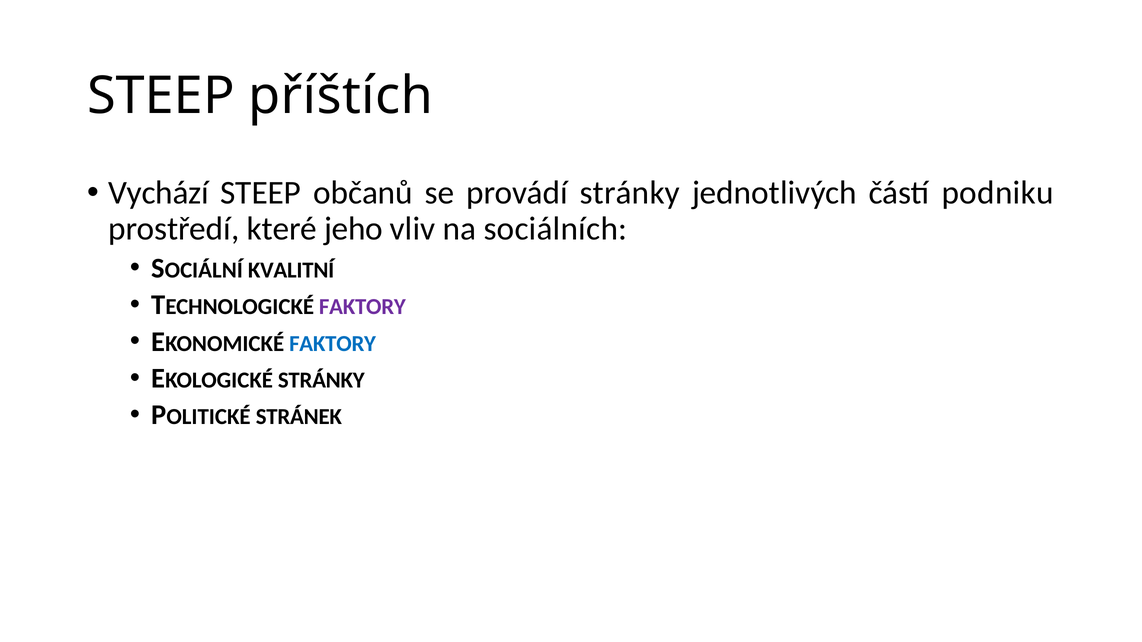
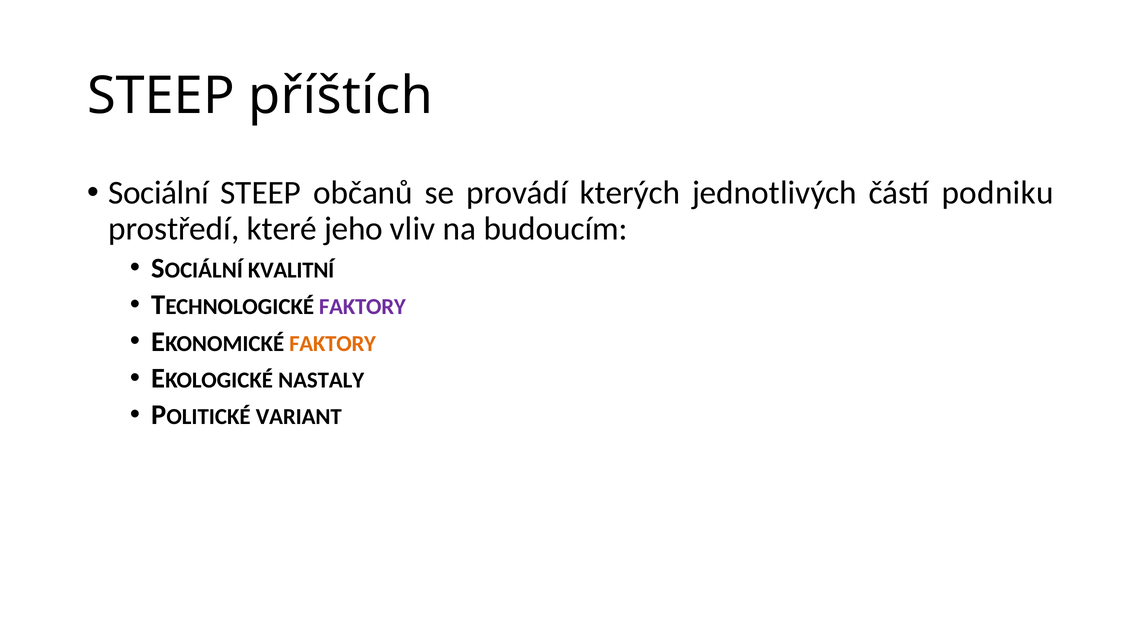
Vychází: Vychází -> Sociální
provádí stránky: stránky -> kterých
sociálních: sociálních -> budoucím
FAKTORY at (333, 344) colour: blue -> orange
STRÁNKY at (321, 380): STRÁNKY -> NASTALY
STRÁNEK: STRÁNEK -> VARIANT
